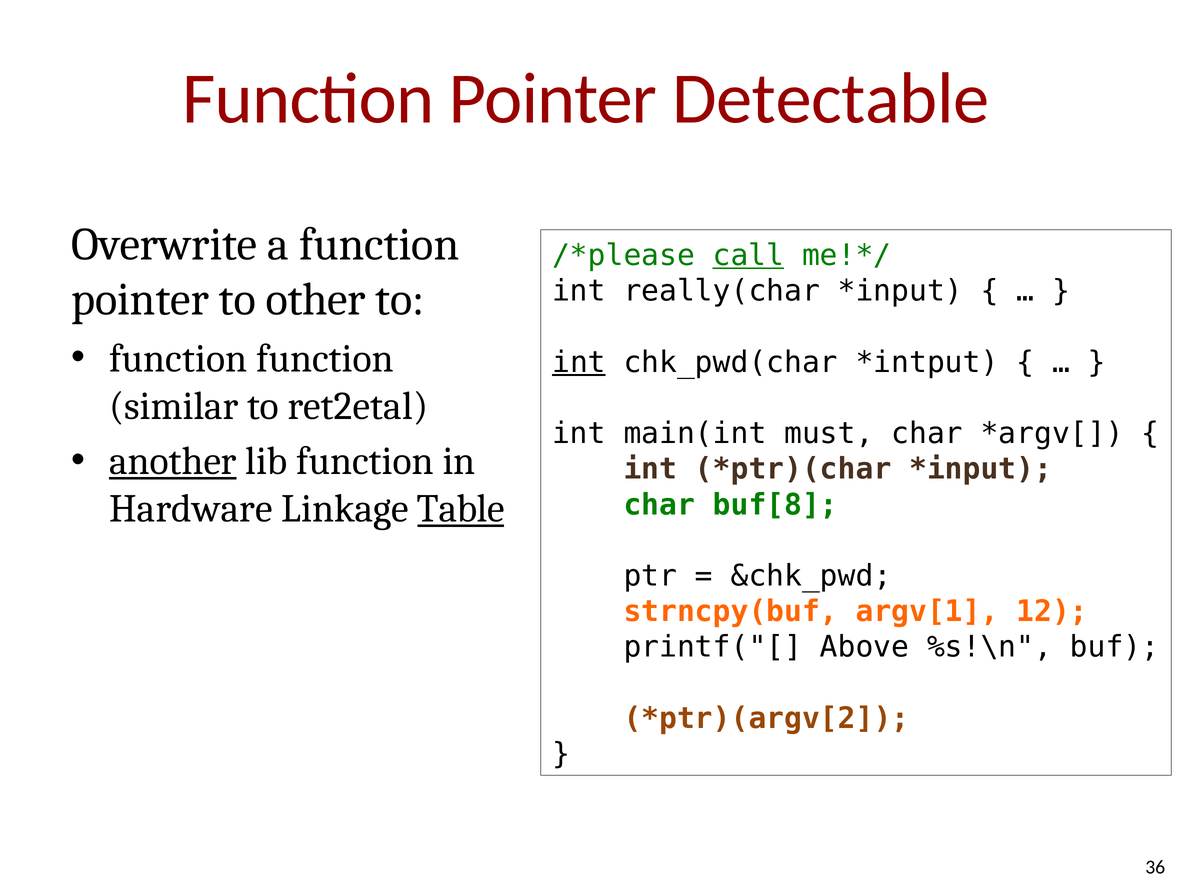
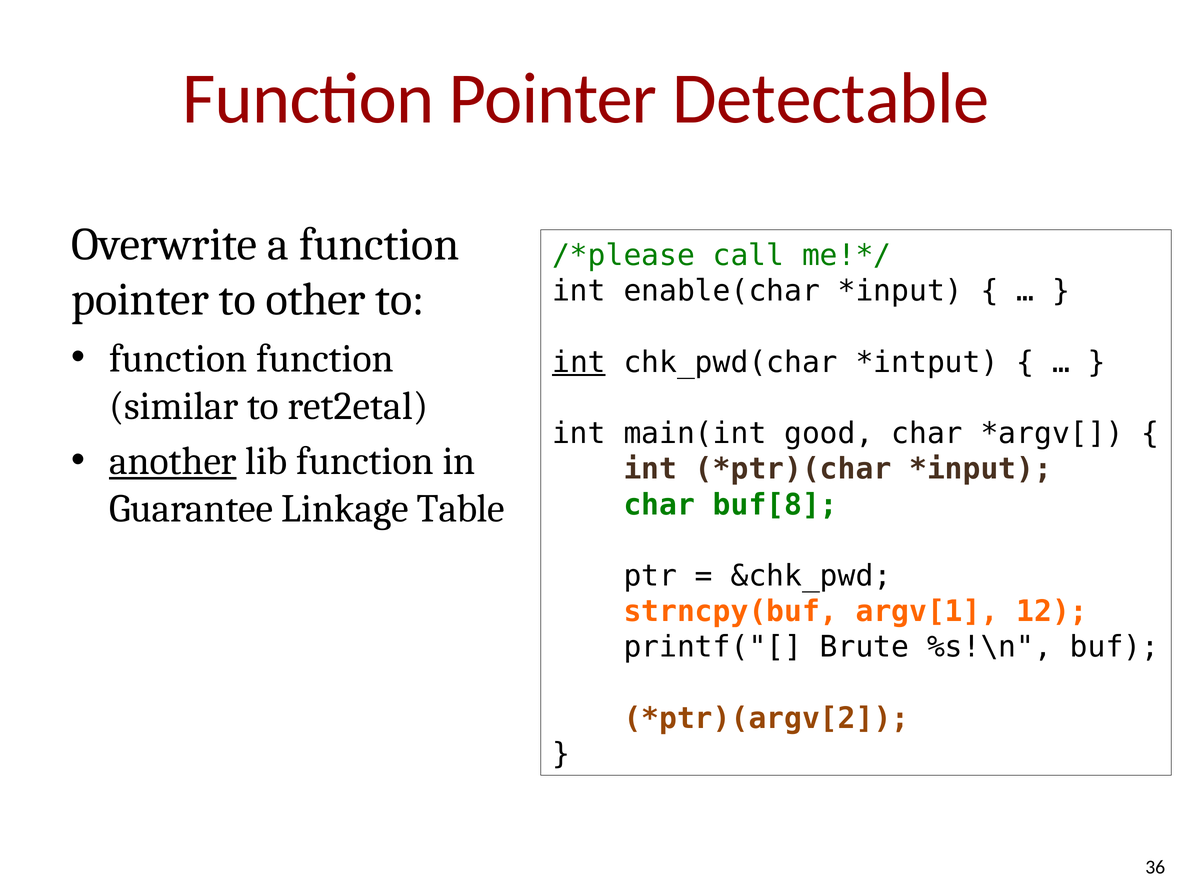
call underline: present -> none
really(char: really(char -> enable(char
must: must -> good
Hardware: Hardware -> Guarantee
Table underline: present -> none
Above: Above -> Brute
